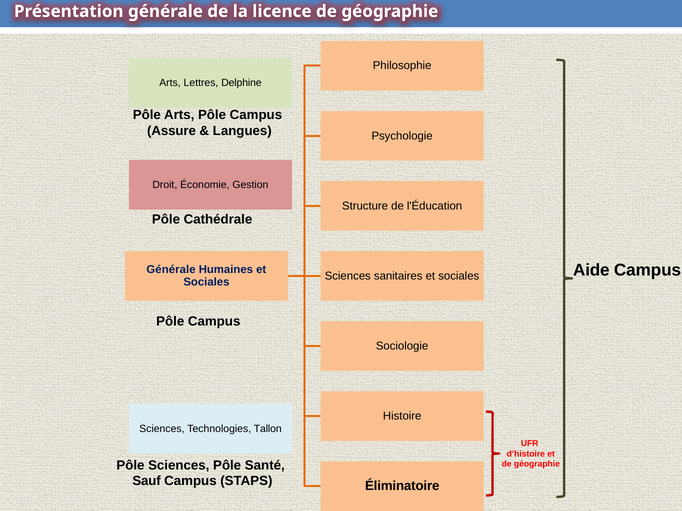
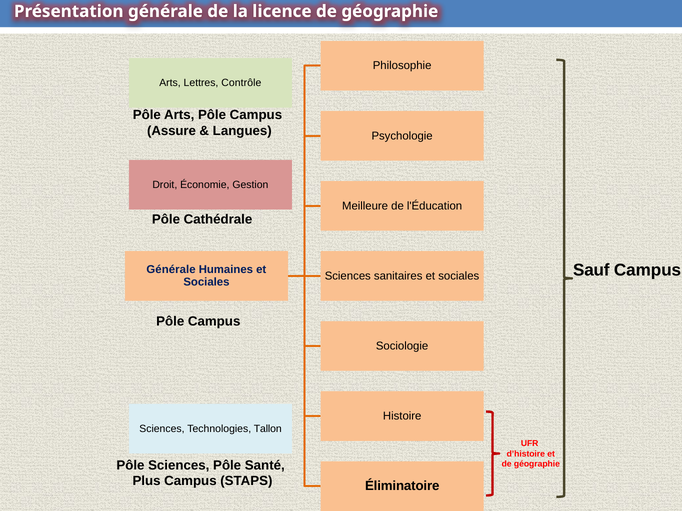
Delphine: Delphine -> Contrôle
Structure: Structure -> Meilleure
Aide: Aide -> Sauf
Sauf: Sauf -> Plus
